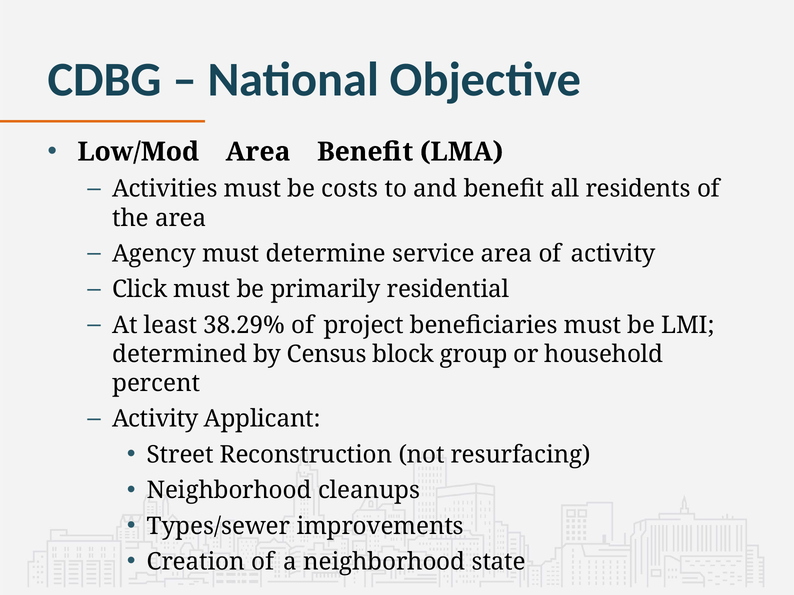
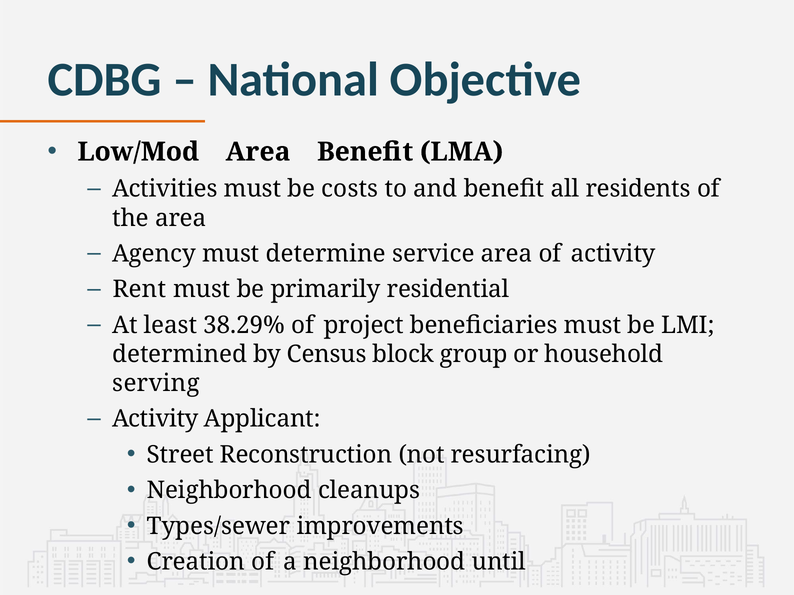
Click: Click -> Rent
percent: percent -> serving
state: state -> until
